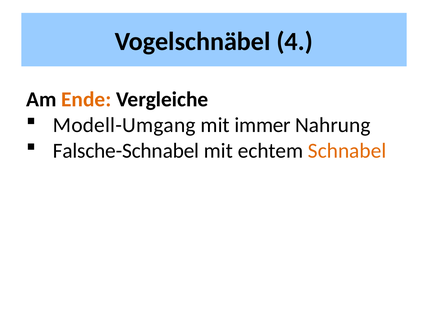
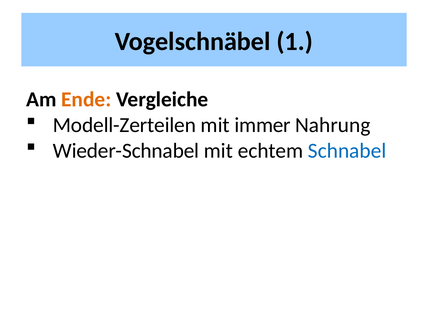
4: 4 -> 1
Modell-Umgang: Modell-Umgang -> Modell-Zerteilen
Falsche-Schnabel: Falsche-Schnabel -> Wieder-Schnabel
Schnabel colour: orange -> blue
